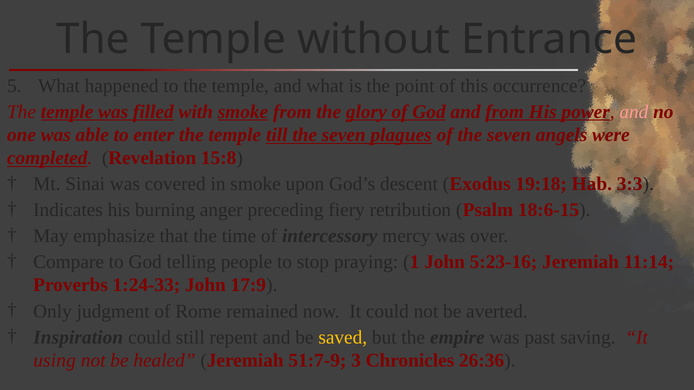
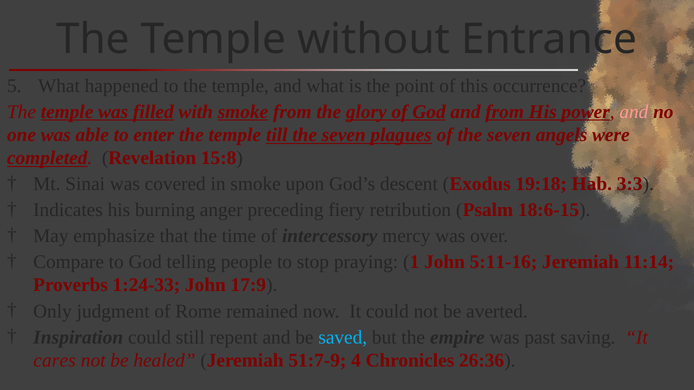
5:23-16: 5:23-16 -> 5:11-16
saved colour: yellow -> light blue
using: using -> cares
3: 3 -> 4
